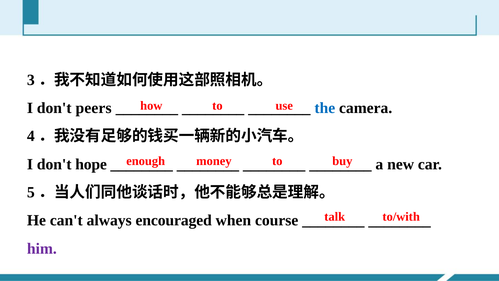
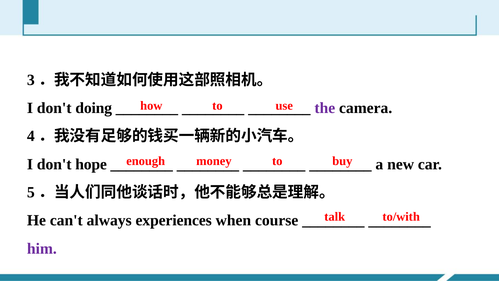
peers: peers -> doing
the colour: blue -> purple
encouraged: encouraged -> experiences
